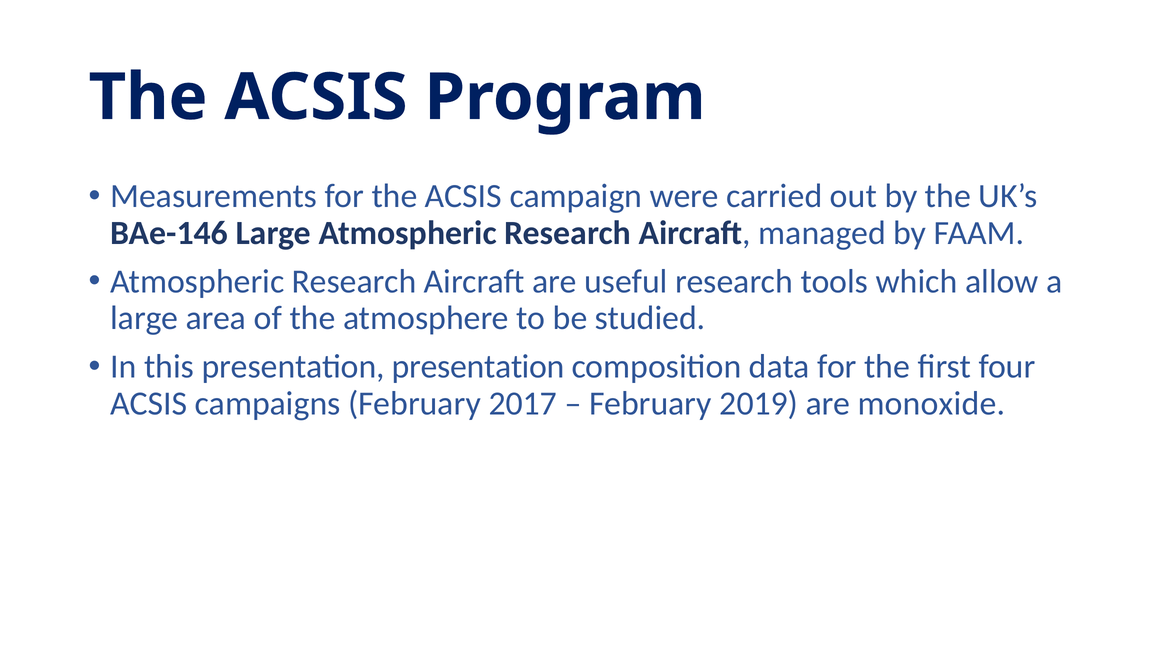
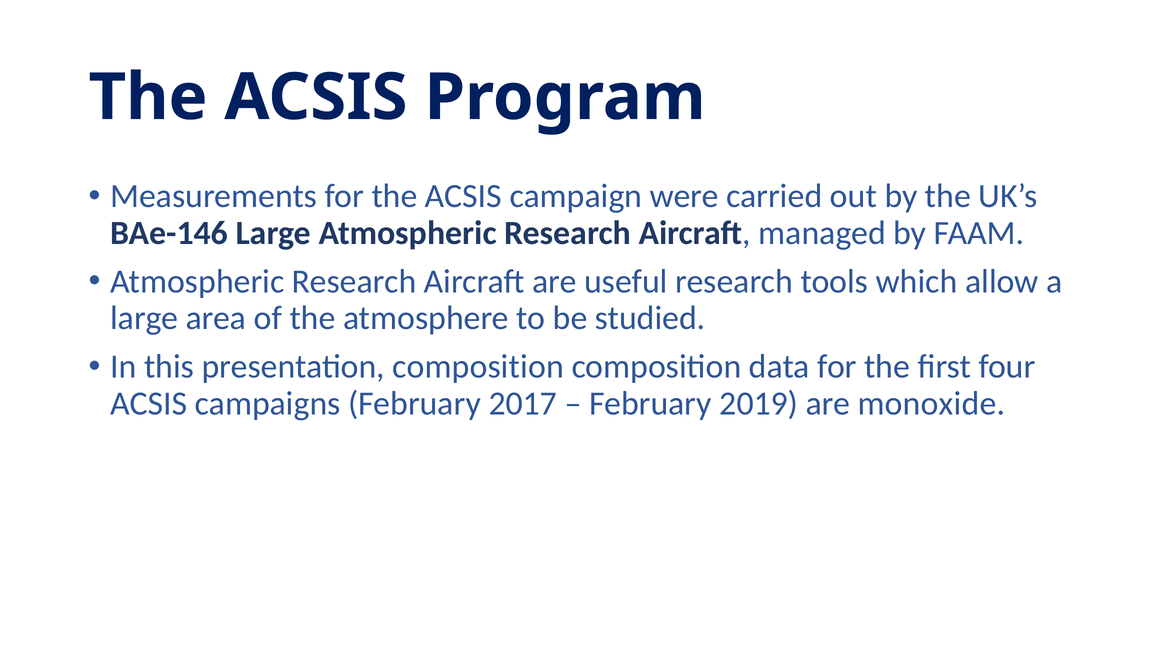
presentation presentation: presentation -> composition
